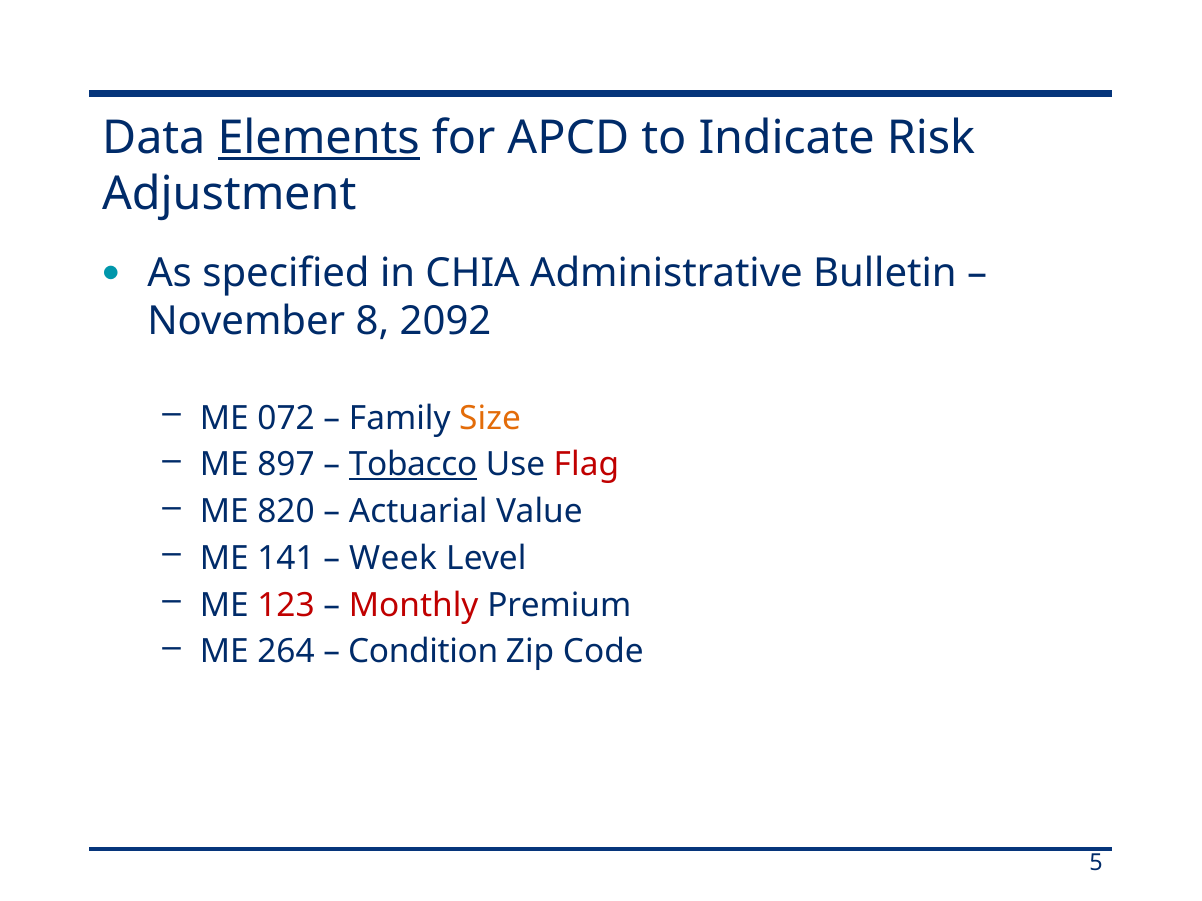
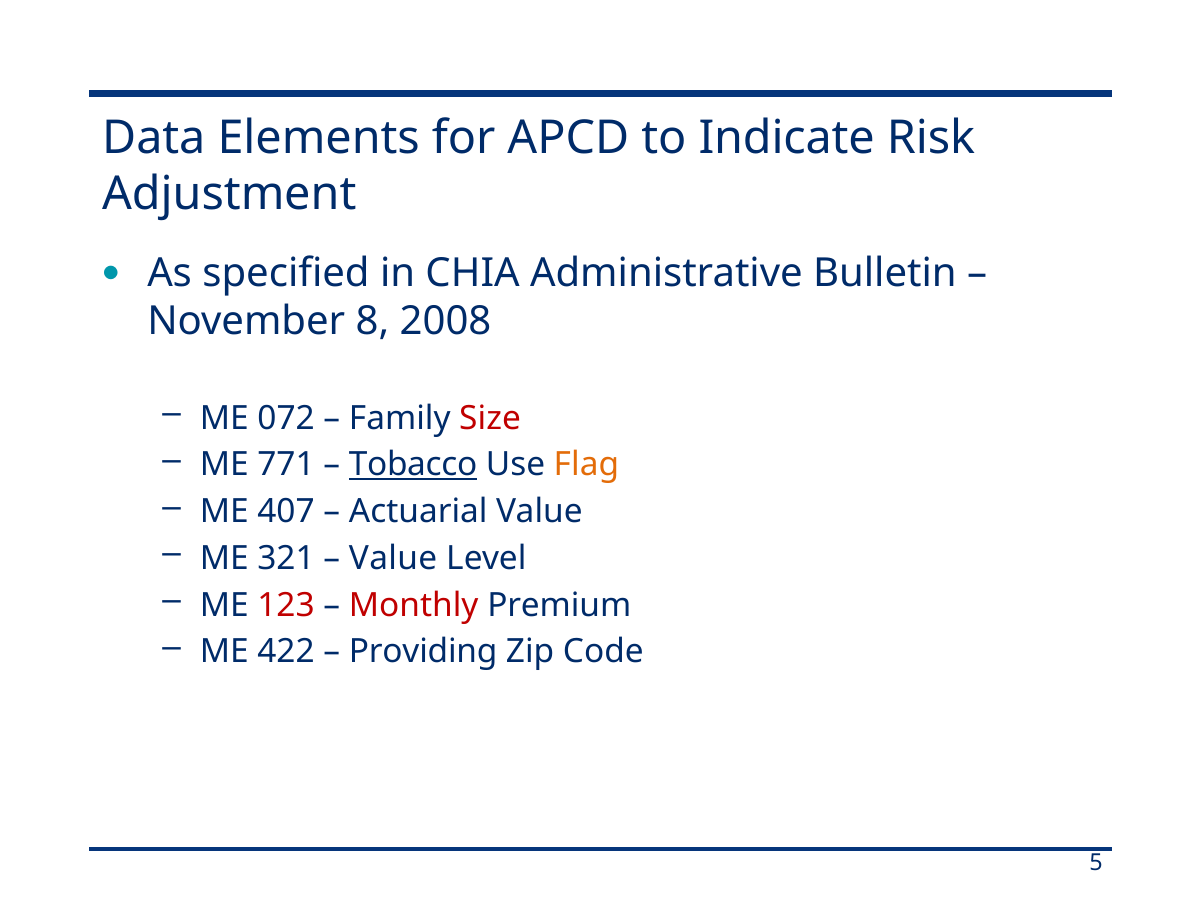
Elements underline: present -> none
2092: 2092 -> 2008
Size colour: orange -> red
897: 897 -> 771
Flag colour: red -> orange
820: 820 -> 407
141: 141 -> 321
Week at (393, 559): Week -> Value
264: 264 -> 422
Condition: Condition -> Providing
